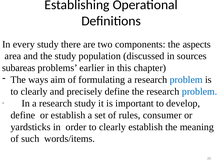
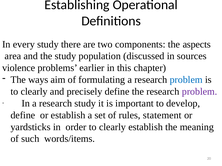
subareas: subareas -> violence
problem at (200, 92) colour: blue -> purple
consumer: consumer -> statement
